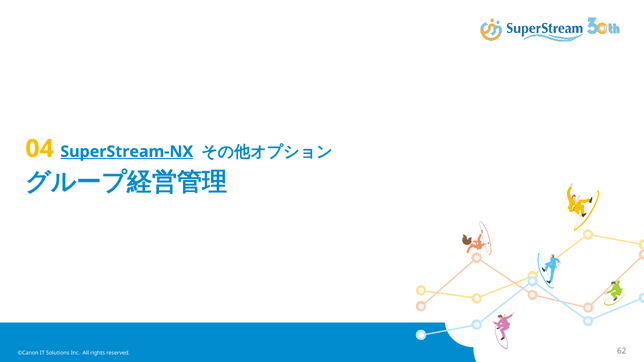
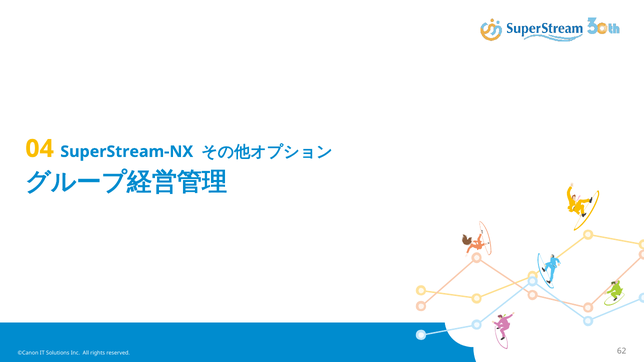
SuperStream-NX underline: present -> none
